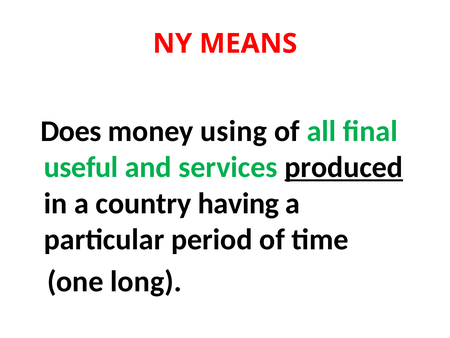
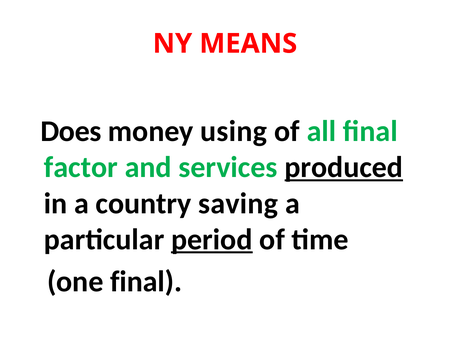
useful: useful -> factor
having: having -> saving
period underline: none -> present
one long: long -> final
